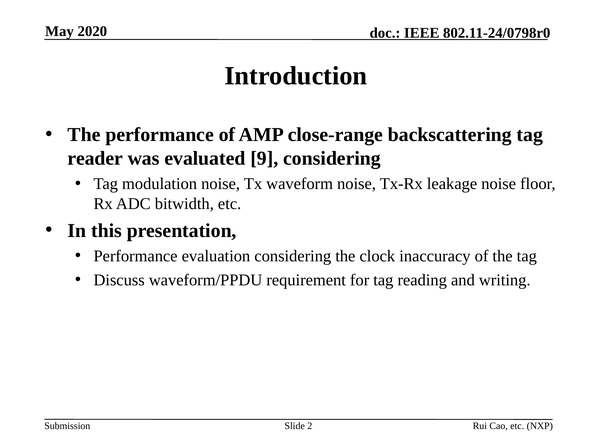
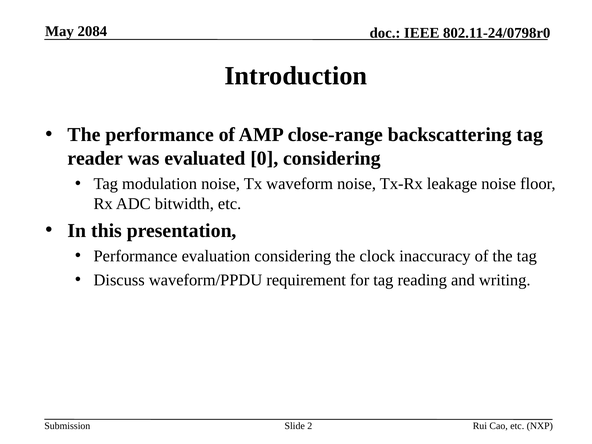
2020: 2020 -> 2084
9: 9 -> 0
